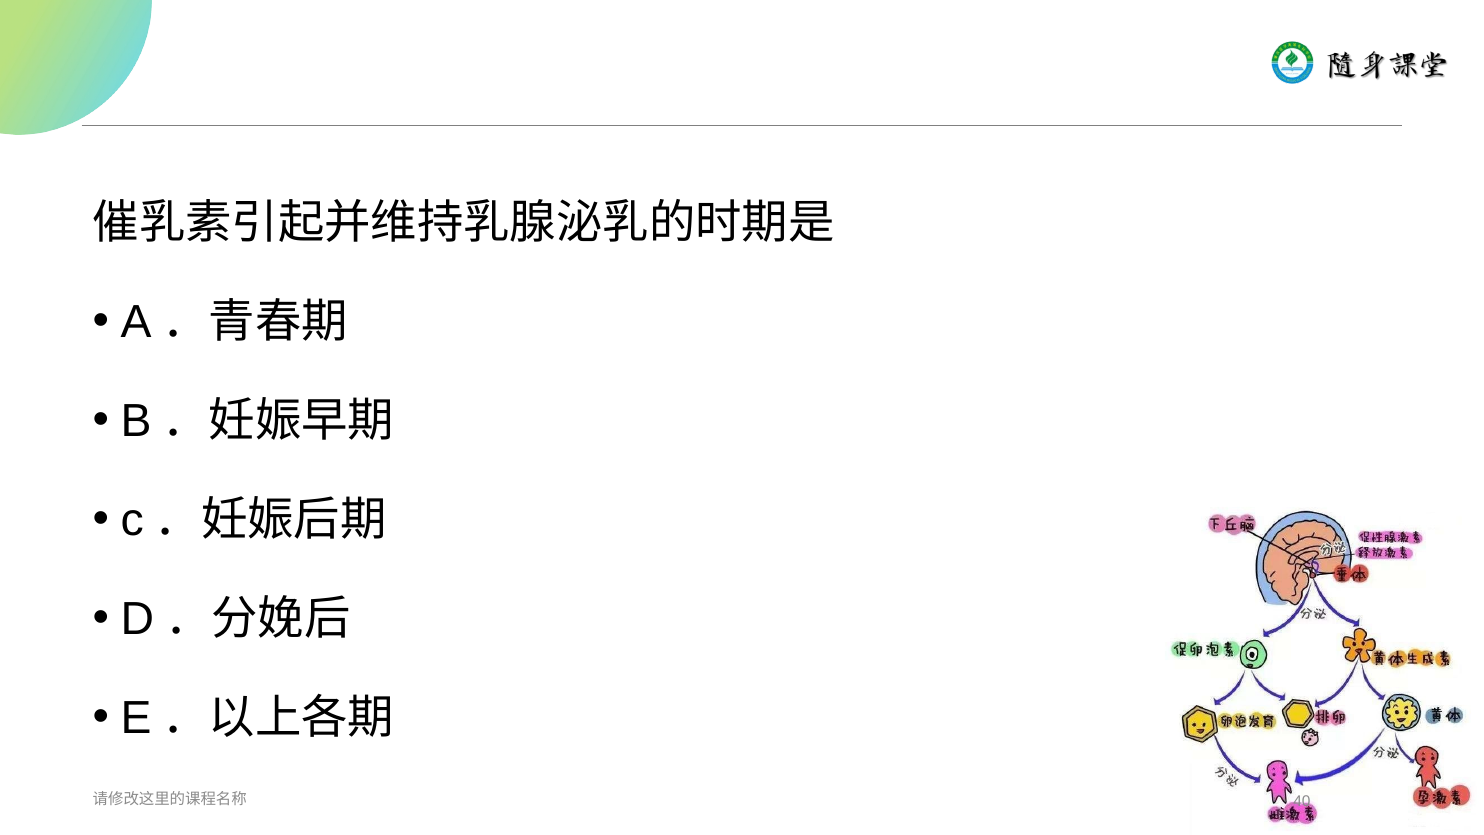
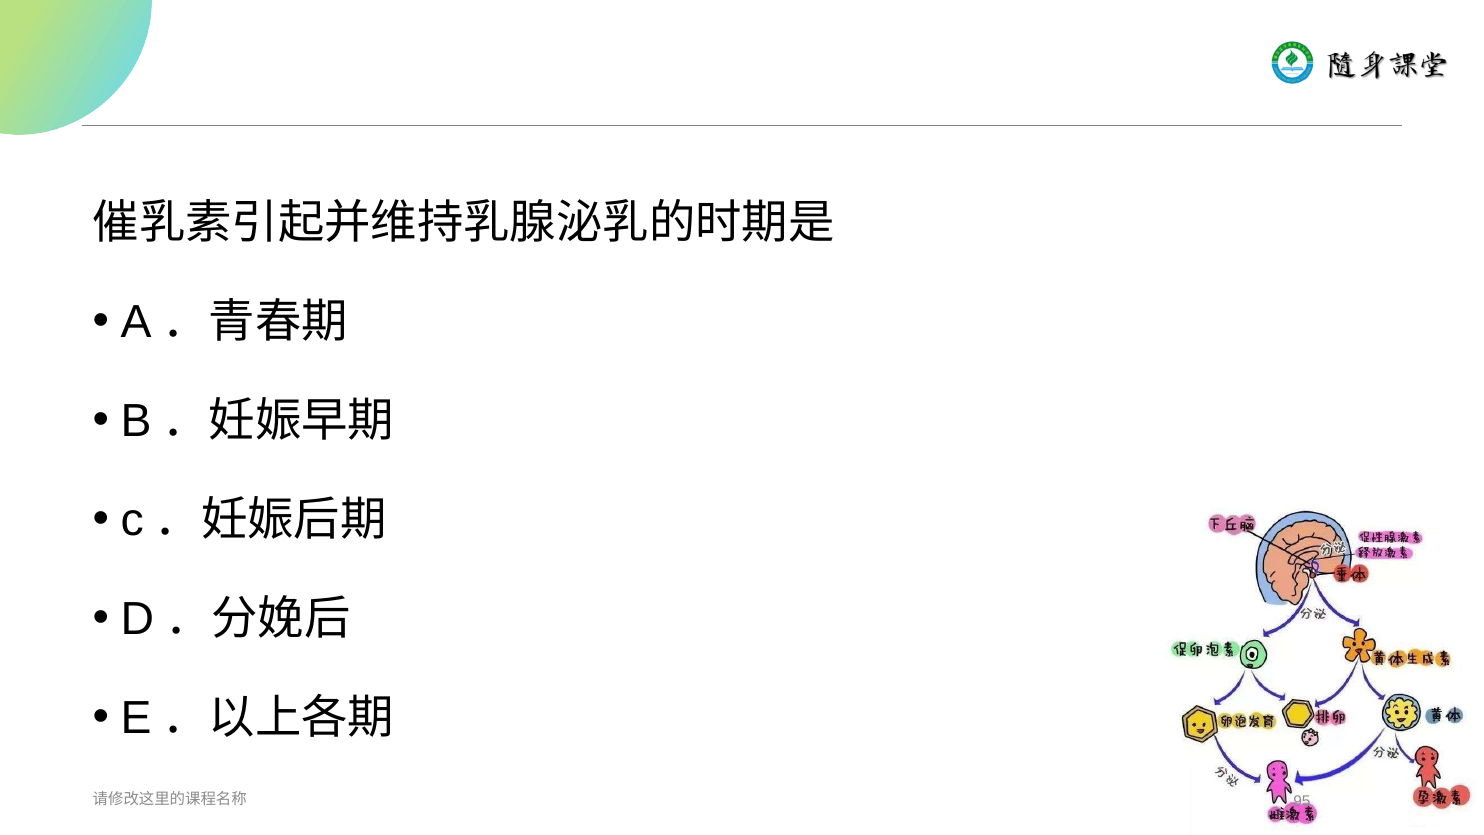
40: 40 -> 95
